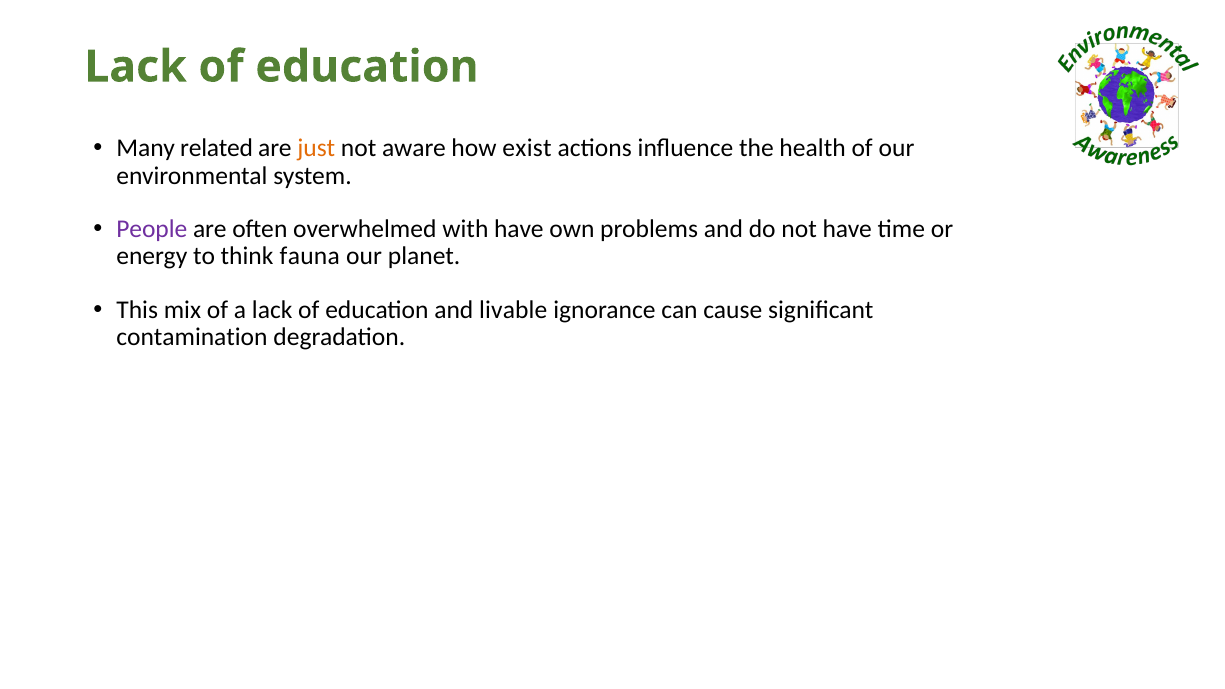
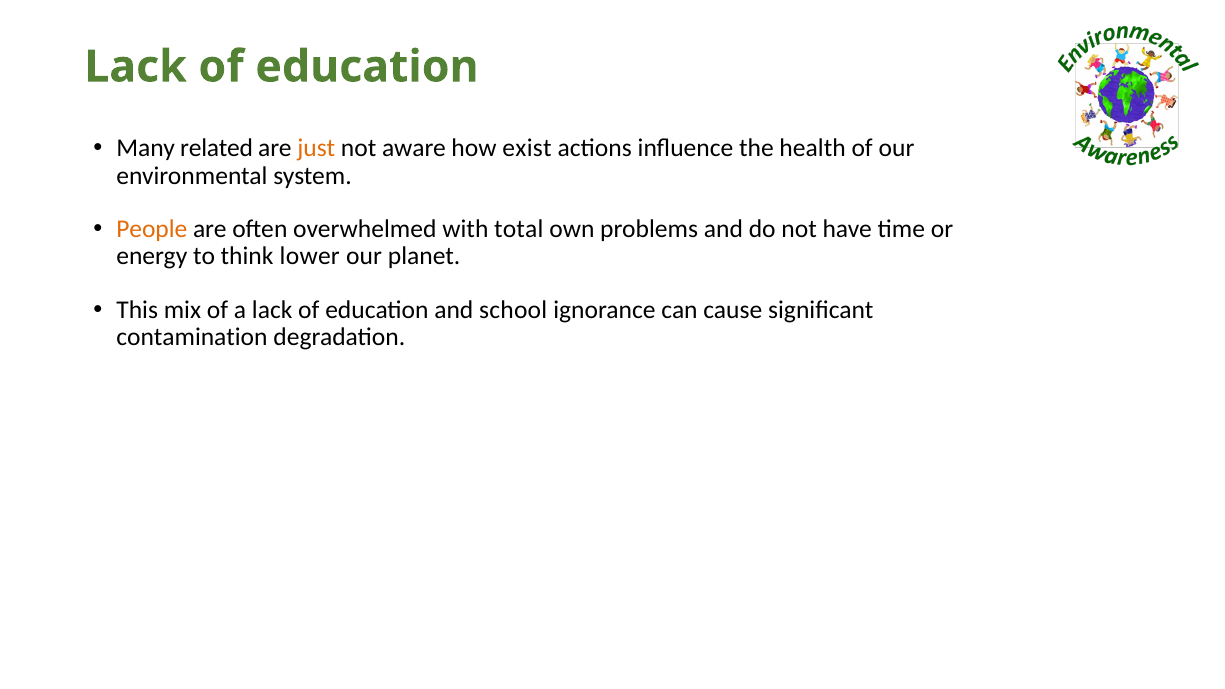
People colour: purple -> orange
with have: have -> total
fauna: fauna -> lower
livable: livable -> school
